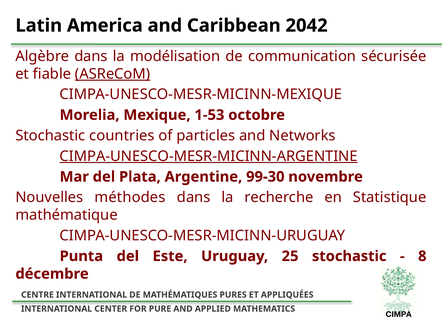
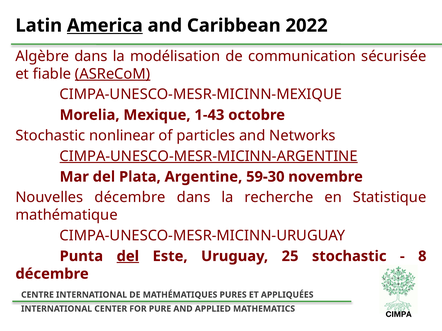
America underline: none -> present
2042: 2042 -> 2022
1-53: 1-53 -> 1-43
countries: countries -> nonlinear
99-30: 99-30 -> 59-30
Nouvelles méthodes: méthodes -> décembre
del at (128, 257) underline: none -> present
